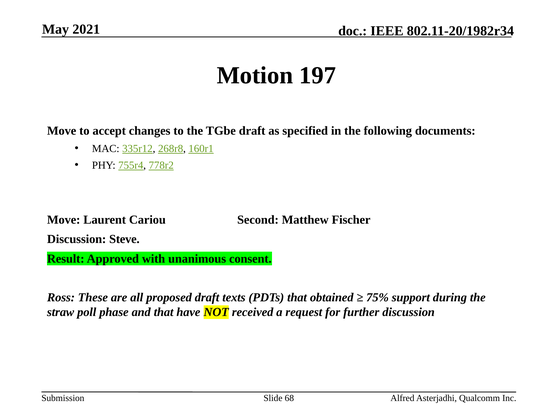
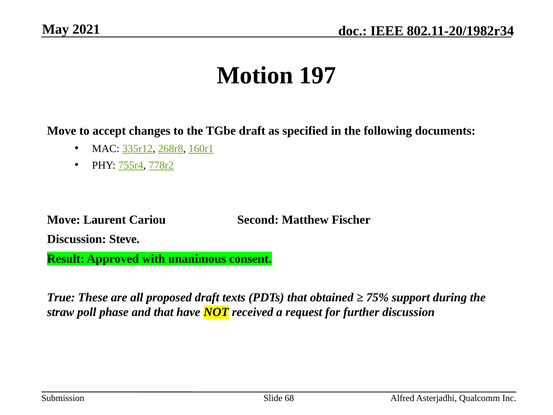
Ross: Ross -> True
